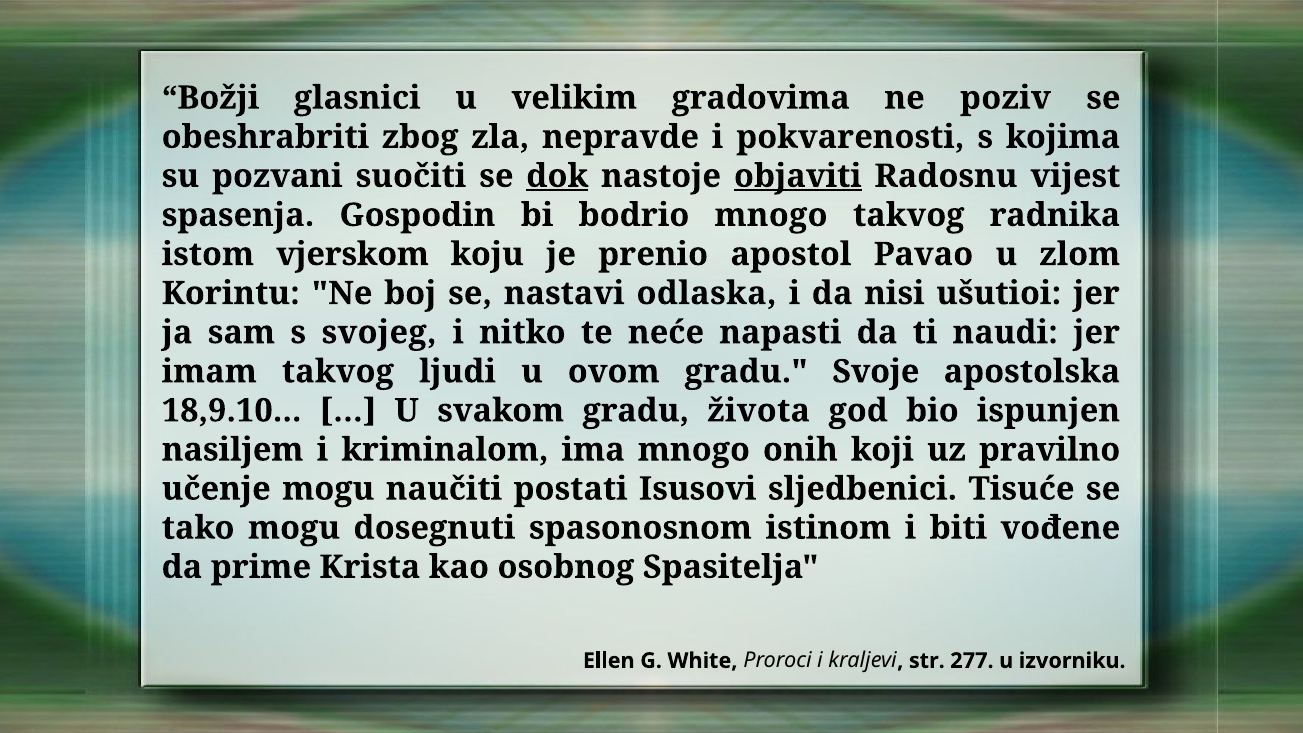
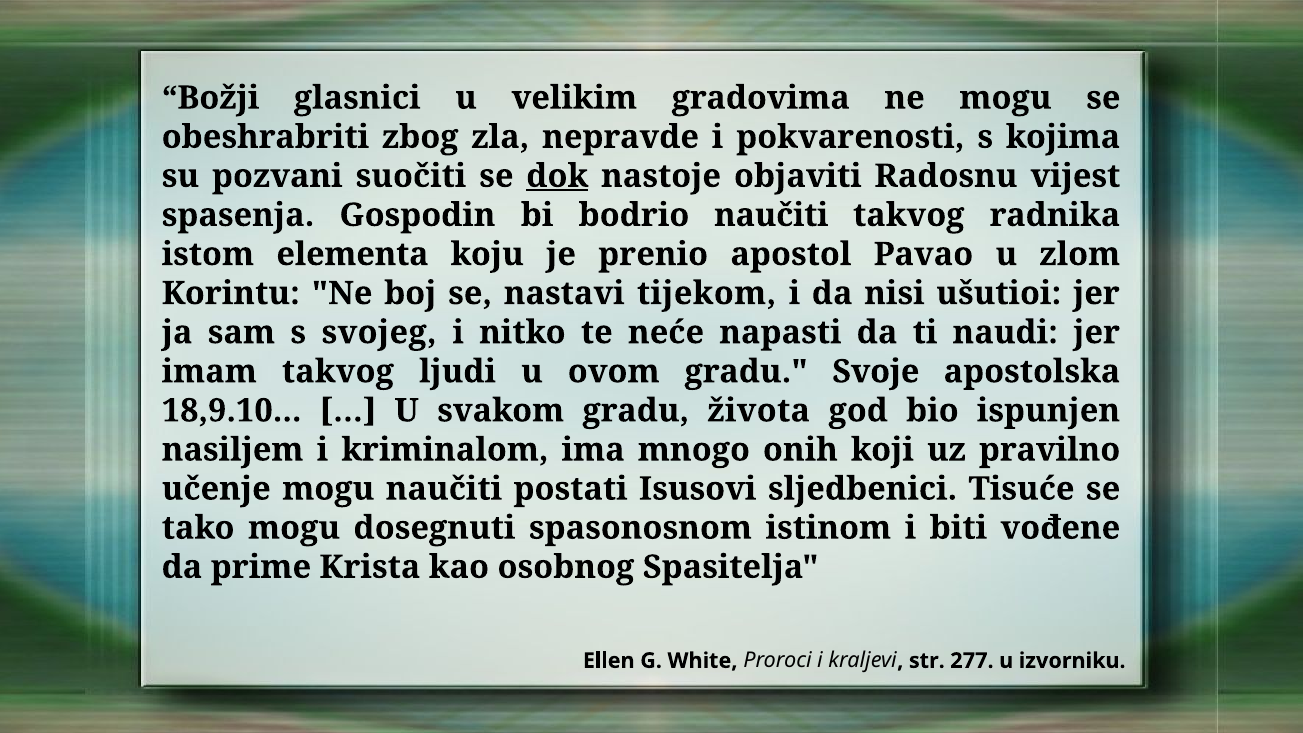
ne poziv: poziv -> mogu
objaviti underline: present -> none
bodrio mnogo: mnogo -> naučiti
vjerskom: vjerskom -> elementa
odlaska: odlaska -> tijekom
